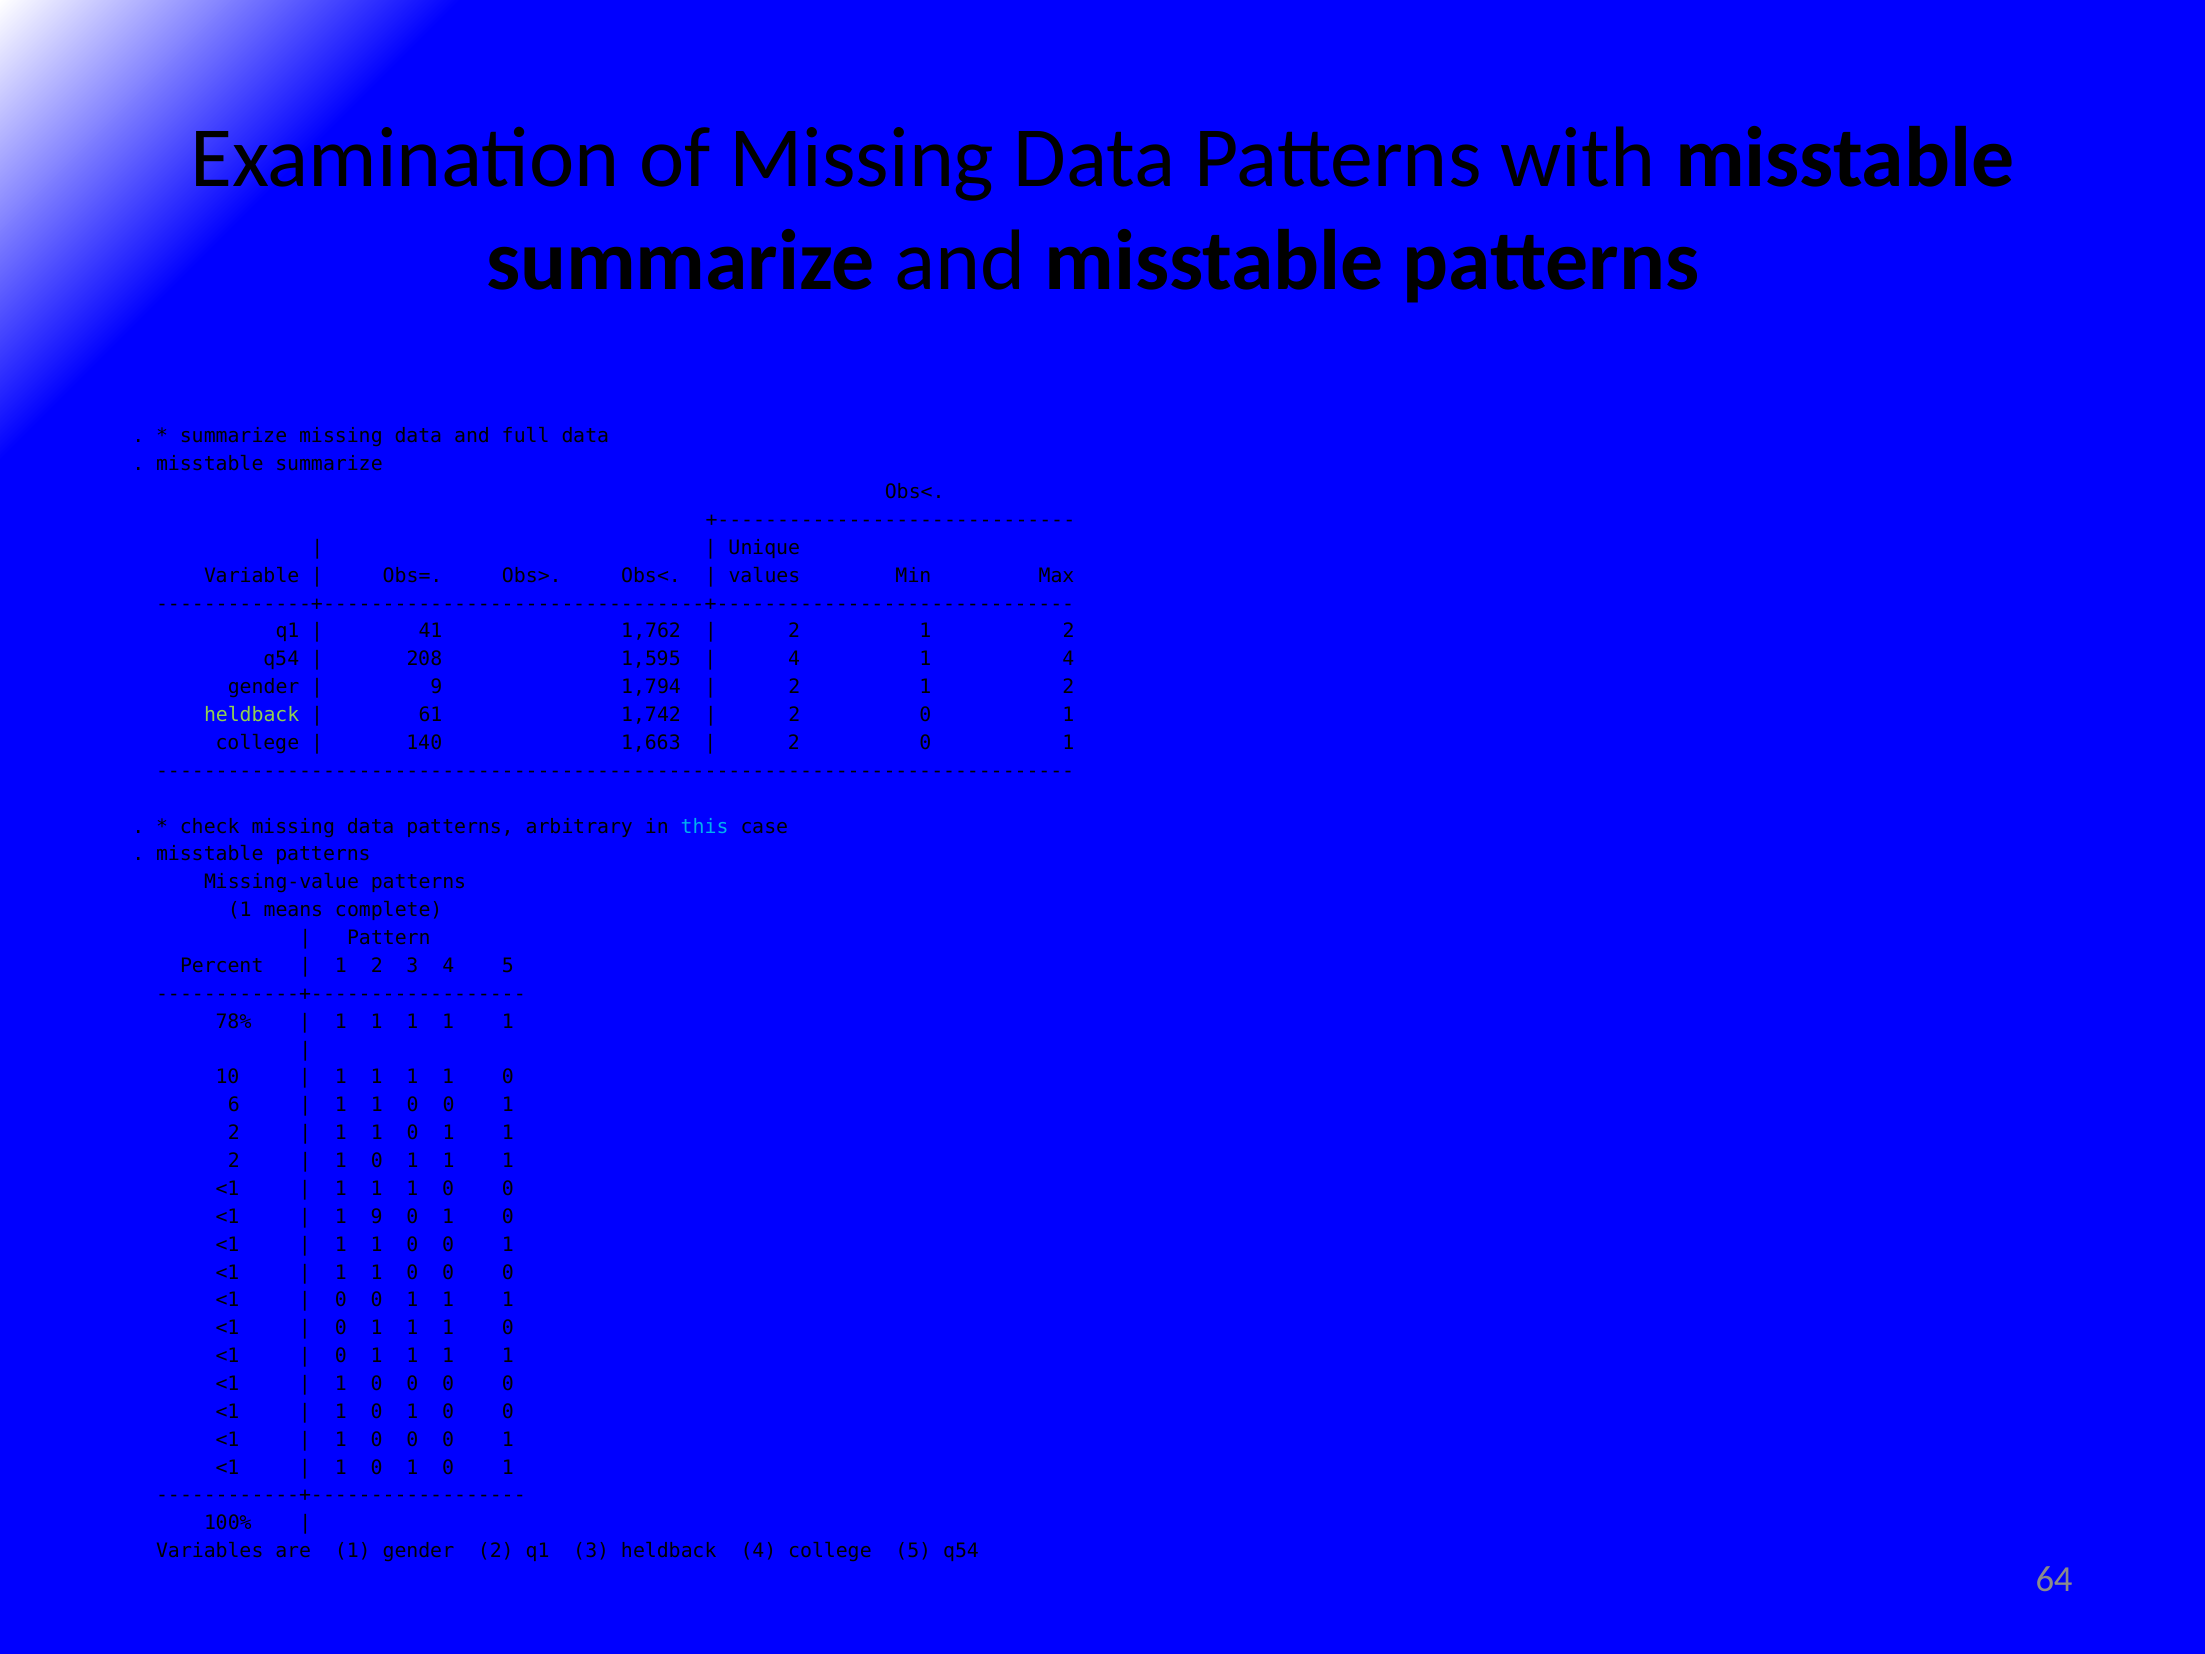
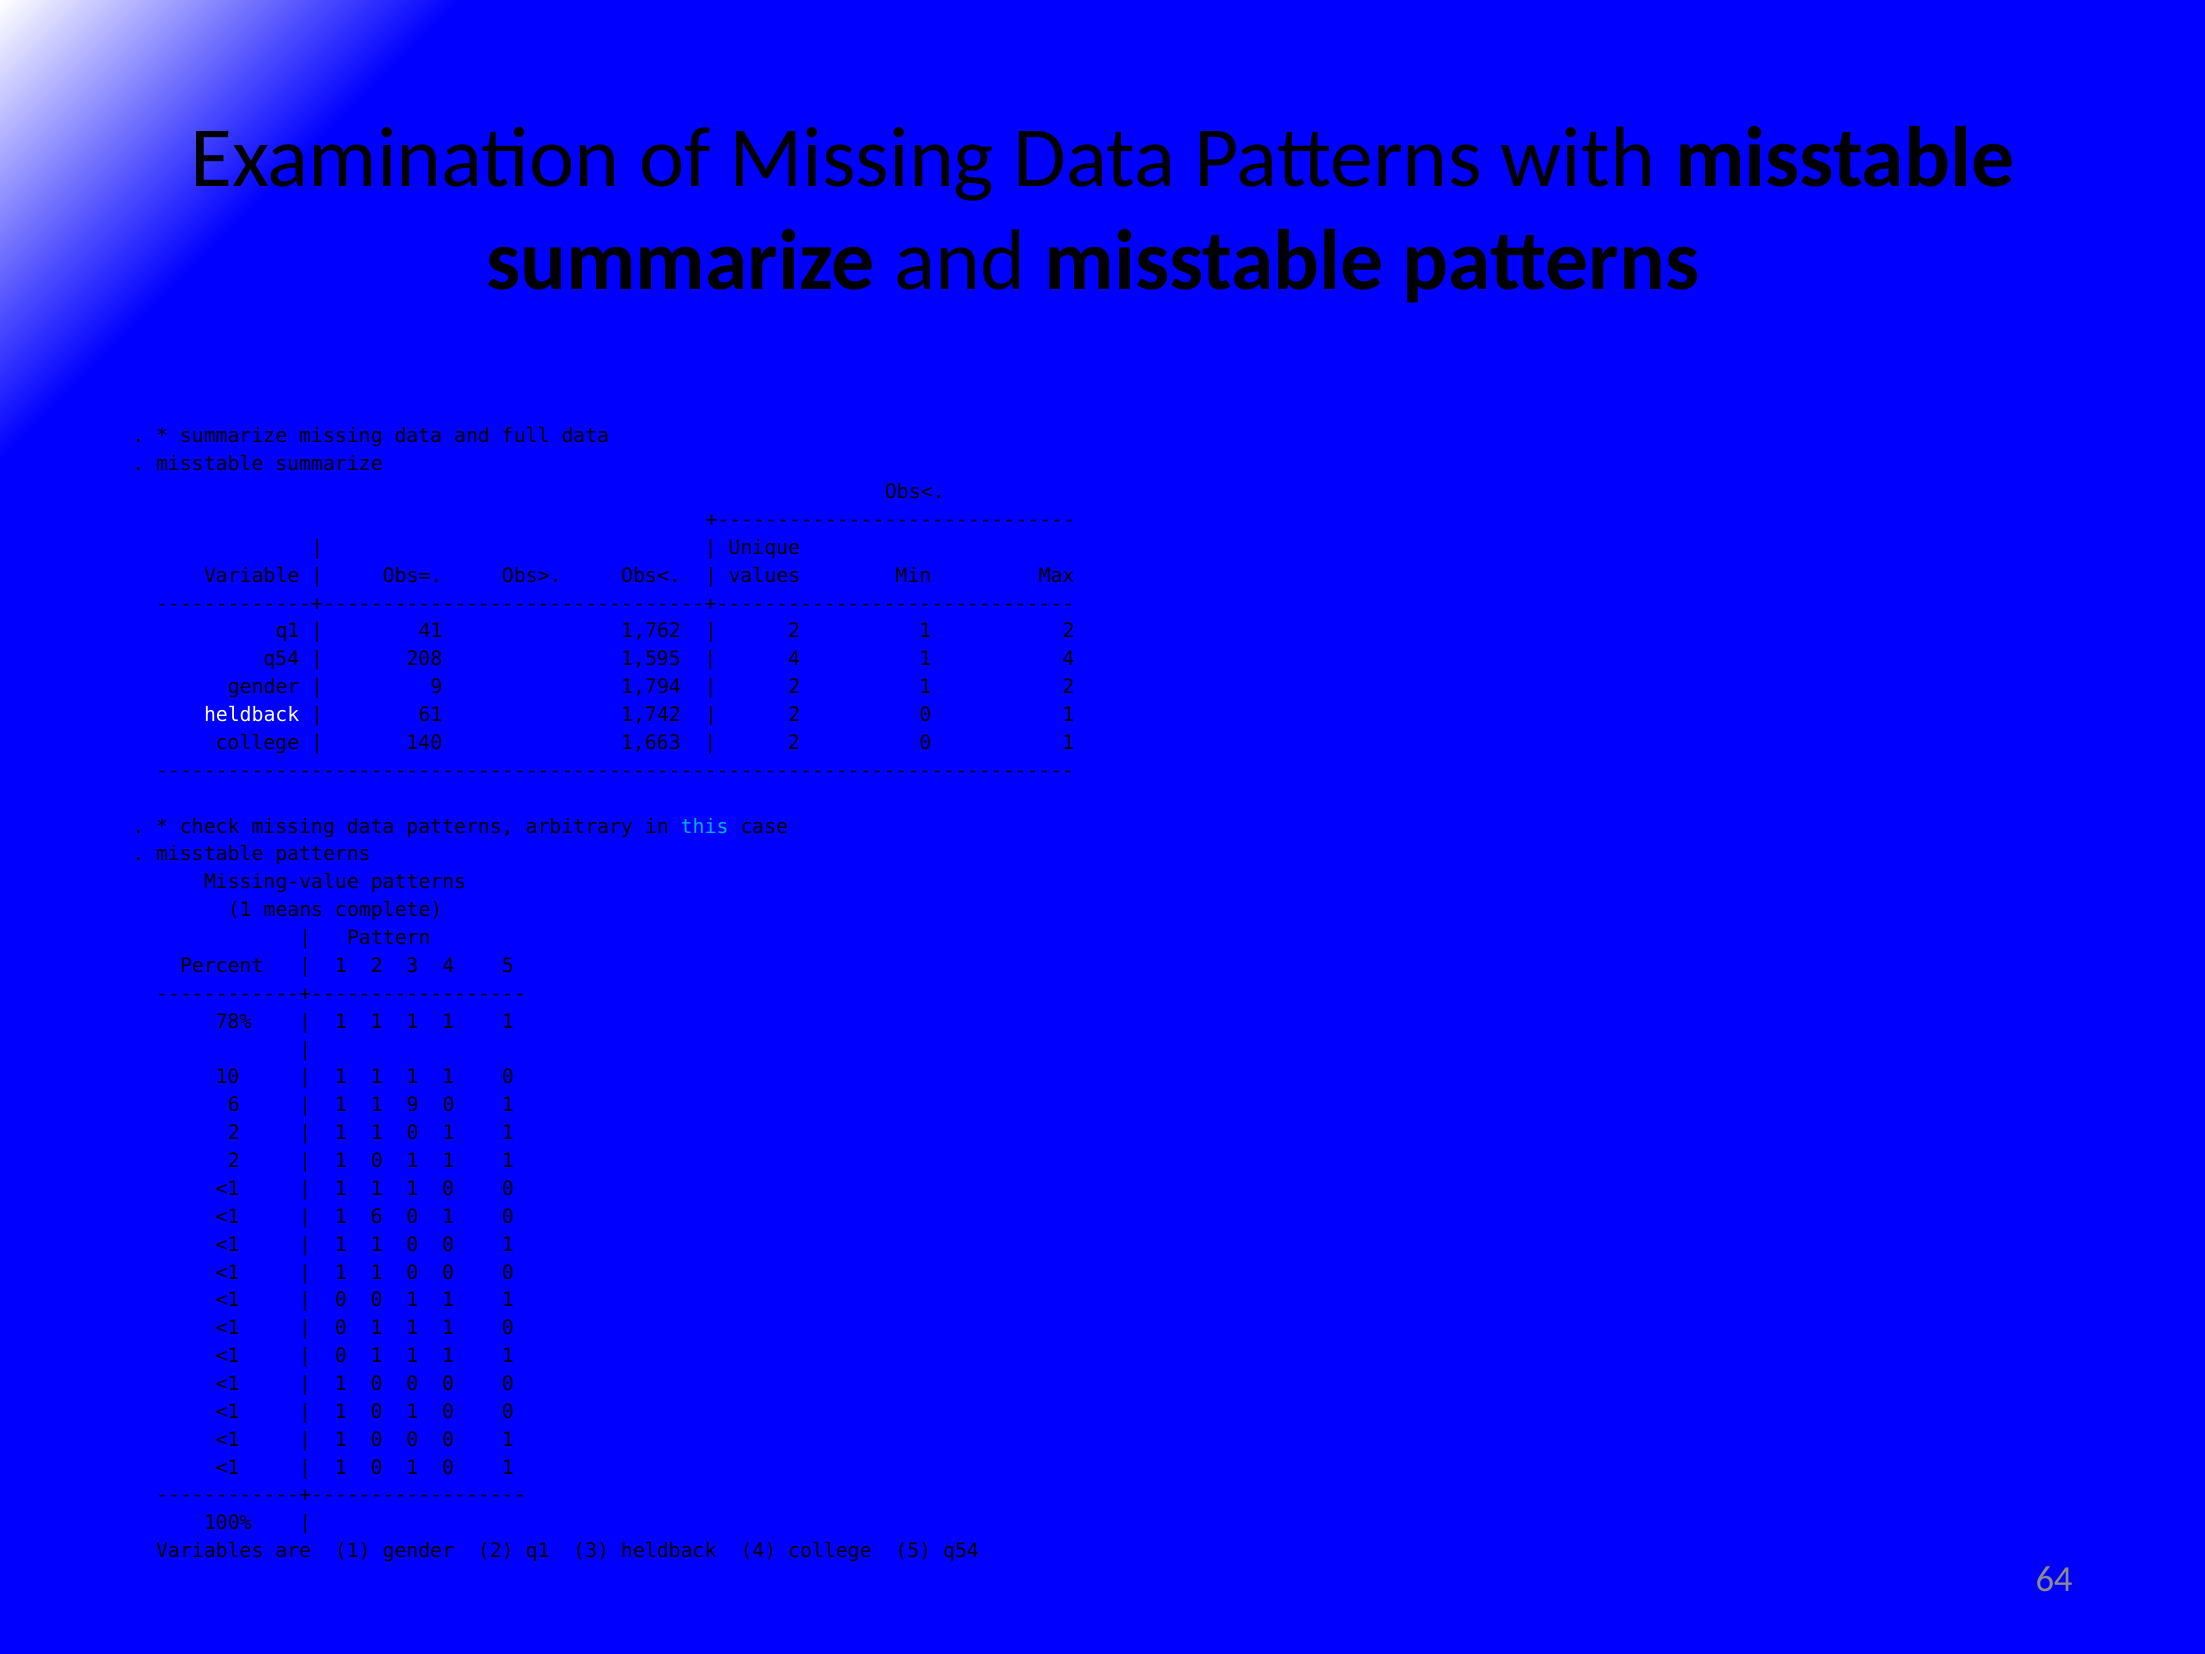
heldback at (252, 715) colour: light green -> white
0 at (413, 1105): 0 -> 9
1 9: 9 -> 6
